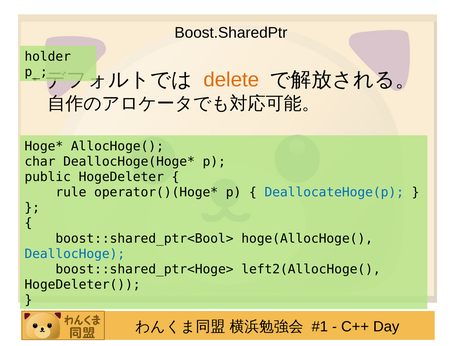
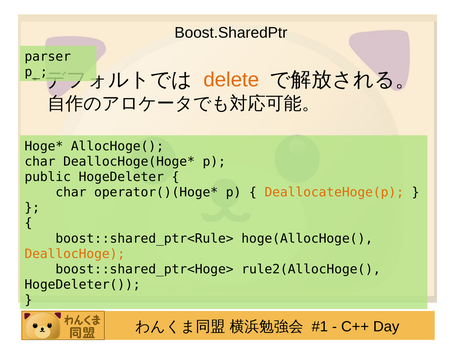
holder: holder -> parser
rule at (71, 193): rule -> char
DeallocateHoge(p colour: blue -> orange
boost::shared_ptr<Bool>: boost::shared_ptr<Bool> -> boost::shared_ptr<Rule>
DeallocHoge colour: blue -> orange
left2(AllocHoge(: left2(AllocHoge( -> rule2(AllocHoge(
